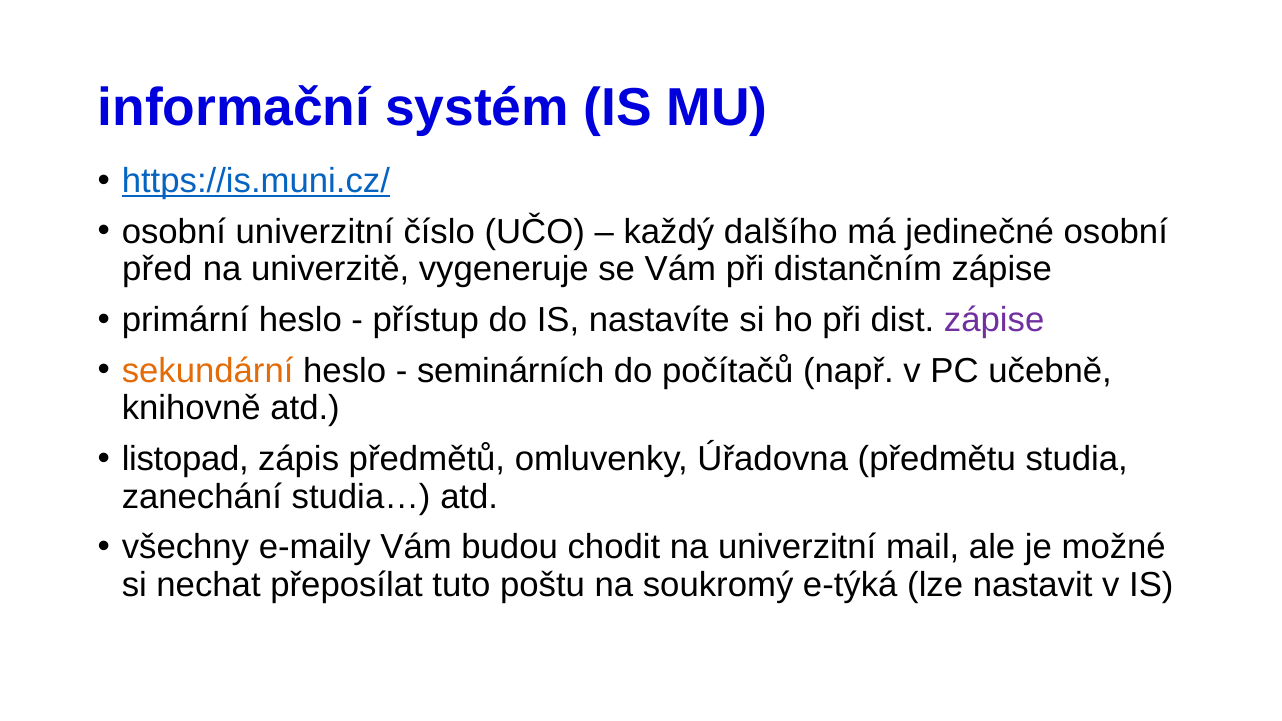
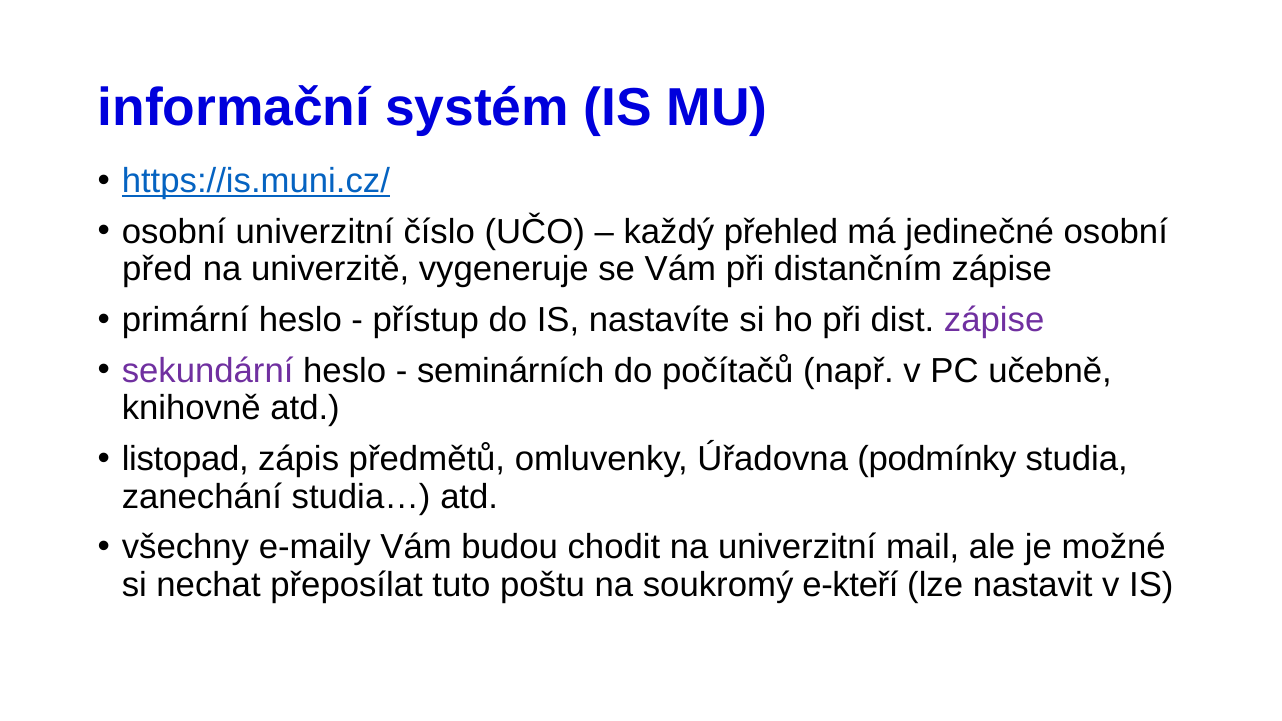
dalšího: dalšího -> přehled
sekundární colour: orange -> purple
předmětu: předmětu -> podmínky
e-týká: e-týká -> e-kteří
